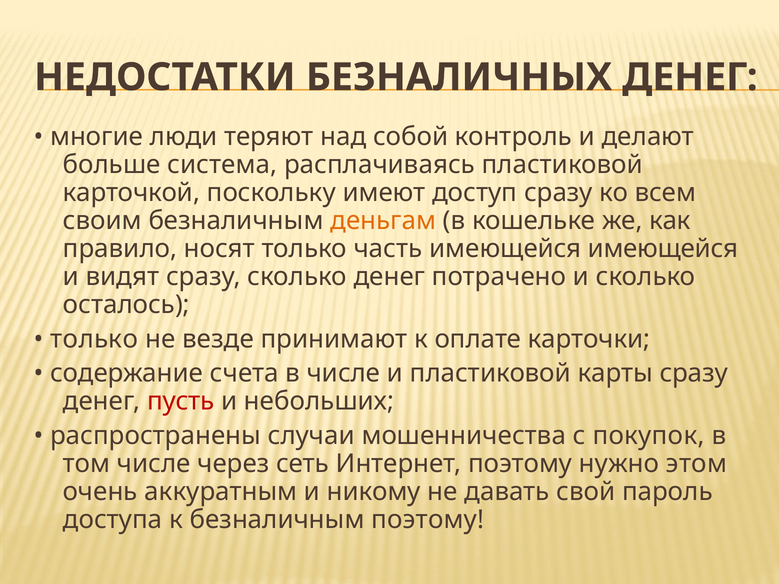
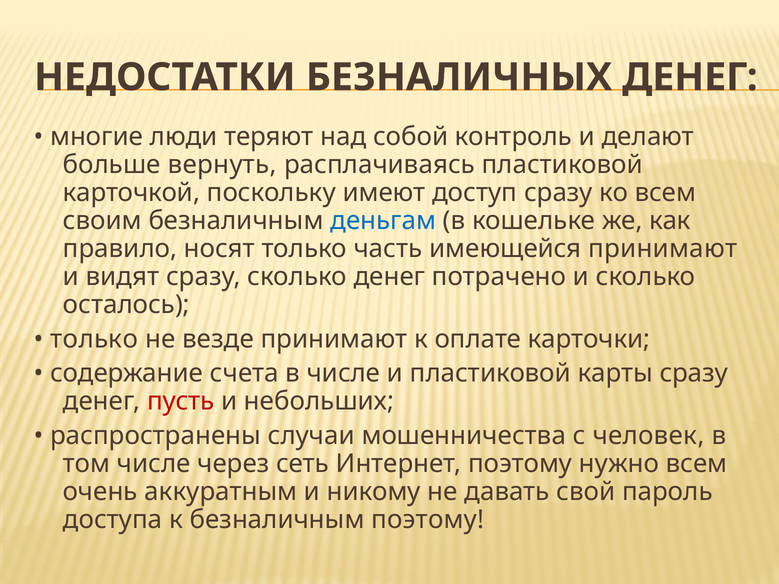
система: система -> вернуть
деньгам colour: orange -> blue
имеющейся имеющейся: имеющейся -> принимают
покупок: покупок -> человек
нужно этом: этом -> всем
